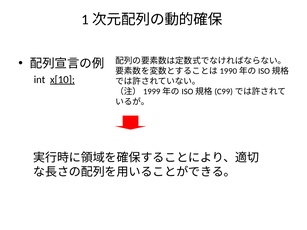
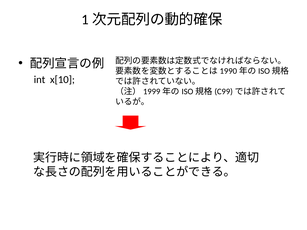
x[10 underline: present -> none
